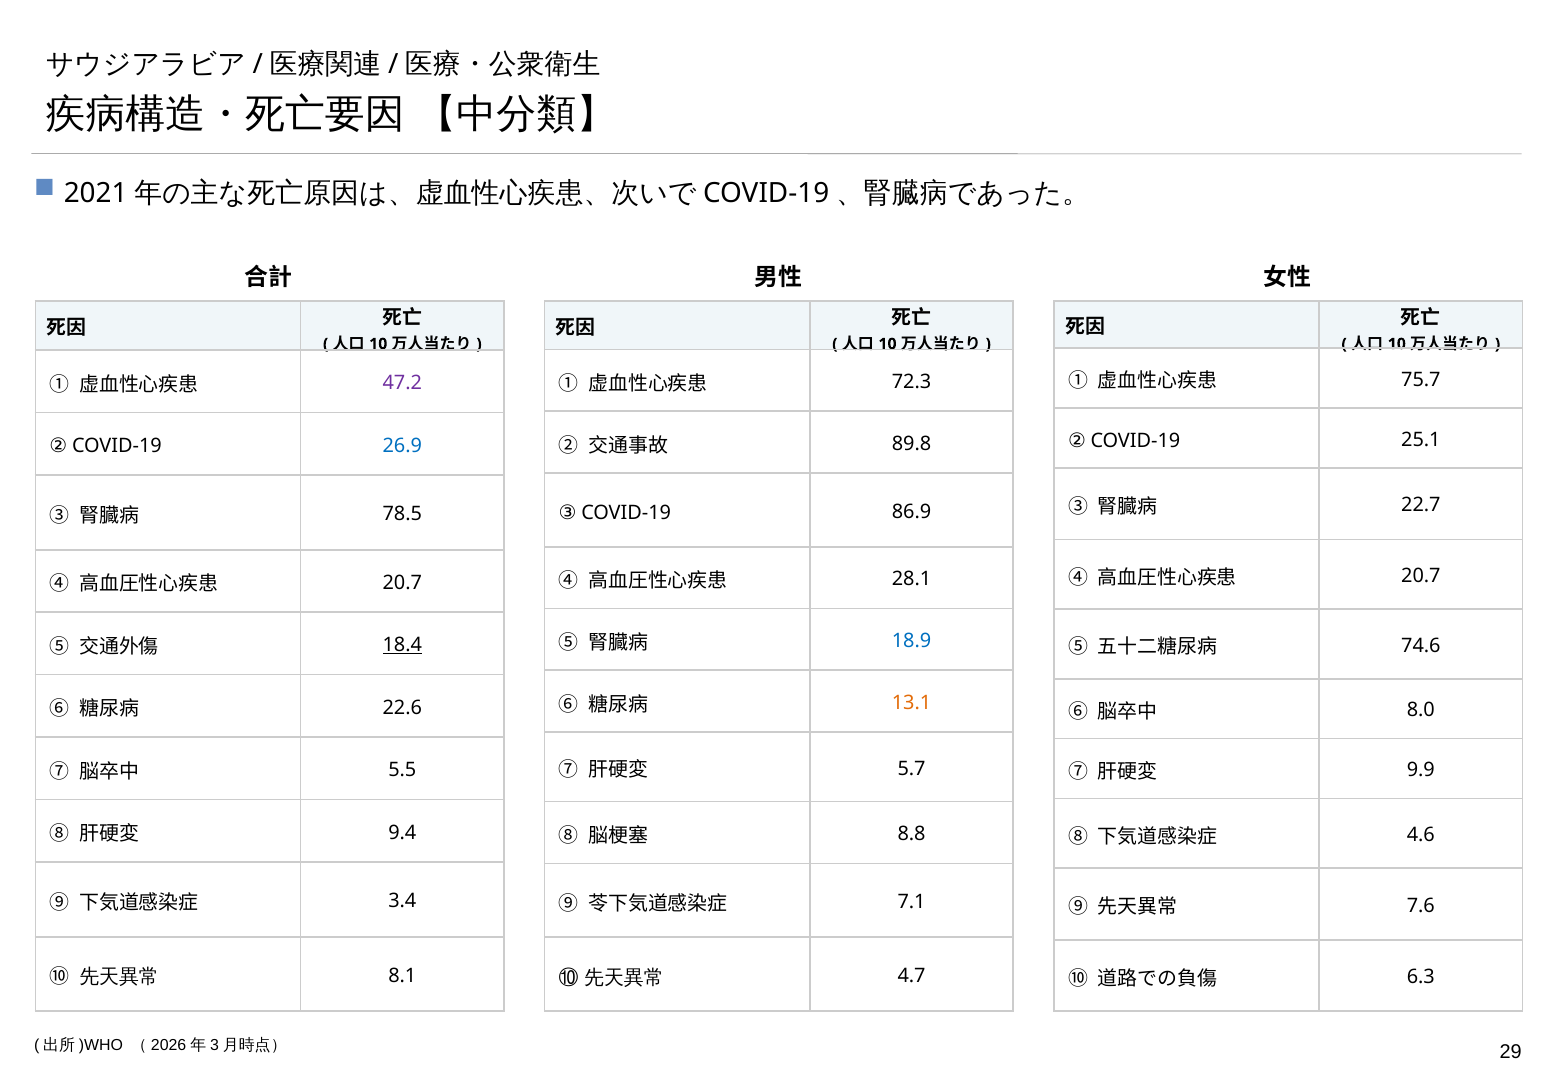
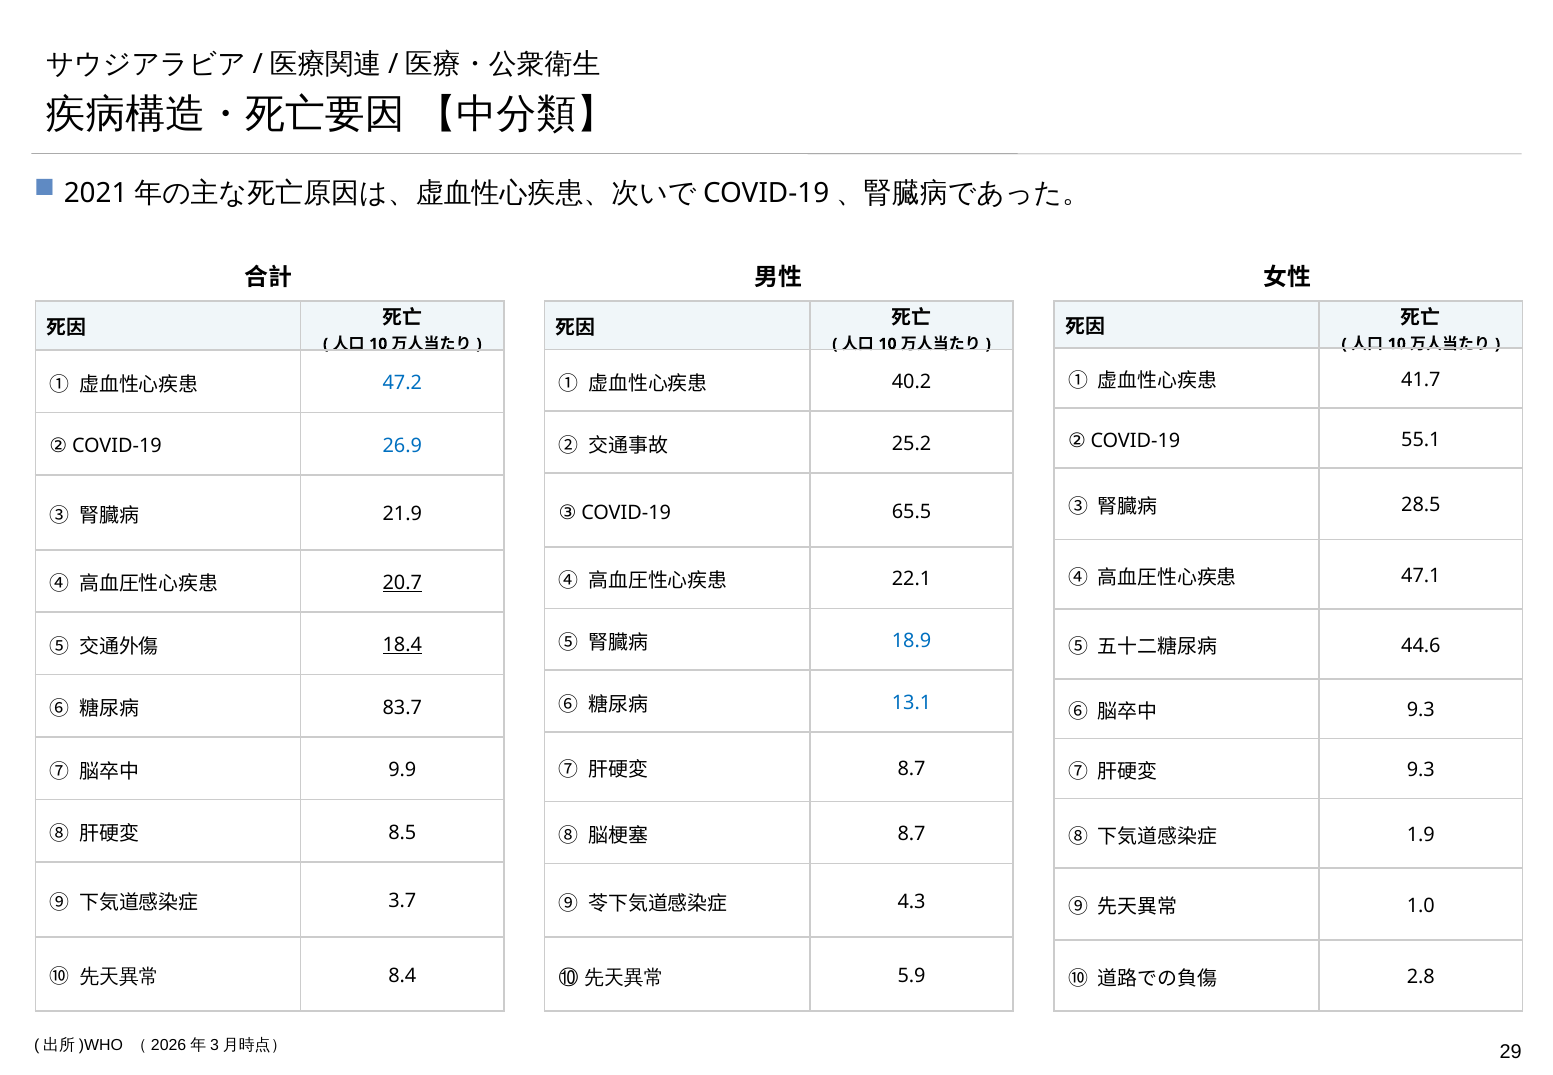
75.7: 75.7 -> 41.7
72.3: 72.3 -> 40.2
47.2 colour: purple -> blue
25.1: 25.1 -> 55.1
89.8: 89.8 -> 25.2
22.7: 22.7 -> 28.5
86.9: 86.9 -> 65.5
78.5: 78.5 -> 21.9
20.7 at (1421, 576): 20.7 -> 47.1
28.1: 28.1 -> 22.1
20.7 at (402, 583) underline: none -> present
74.6: 74.6 -> 44.6
13.1 colour: orange -> blue
22.6: 22.6 -> 83.7
8.0 at (1421, 710): 8.0 -> 9.3
5.7 at (912, 769): 5.7 -> 8.7
5.5: 5.5 -> 9.9
9.9 at (1421, 770): 9.9 -> 9.3
9.4: 9.4 -> 8.5
8.8 at (912, 834): 8.8 -> 8.7
4.6: 4.6 -> 1.9
3.4: 3.4 -> 3.7
7.1: 7.1 -> 4.3
7.6: 7.6 -> 1.0
8.1: 8.1 -> 8.4
4.7: 4.7 -> 5.9
6.3: 6.3 -> 2.8
